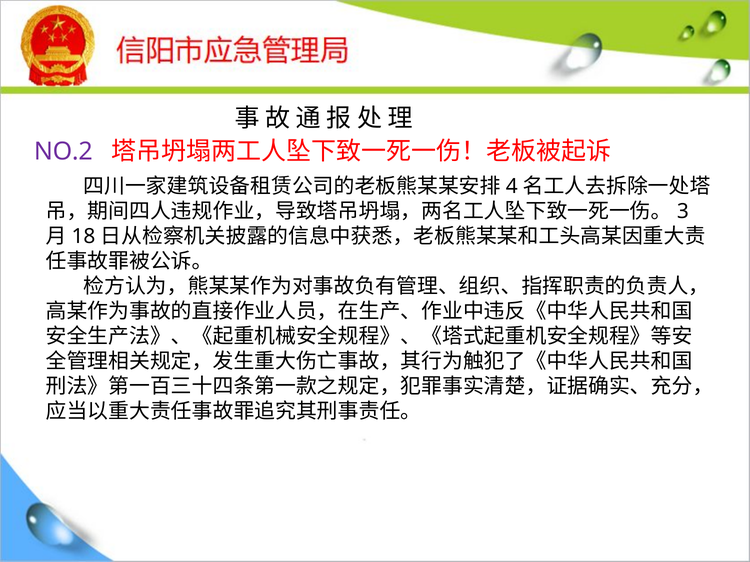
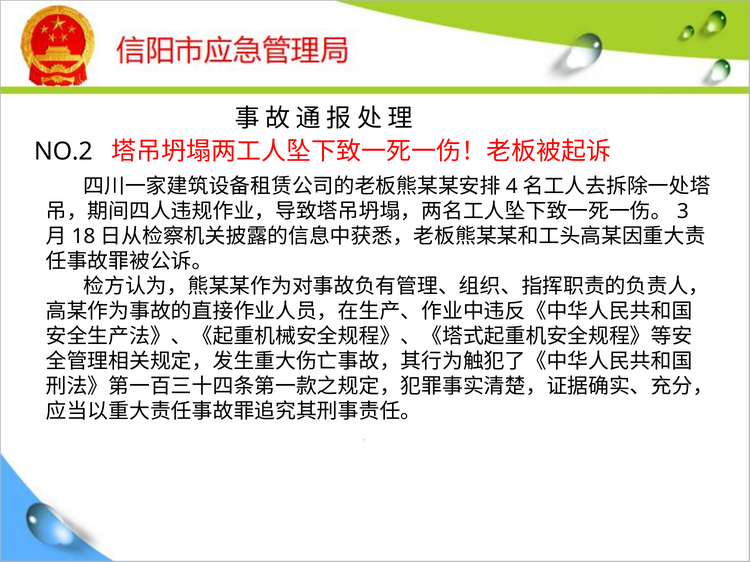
NO.2 colour: purple -> black
